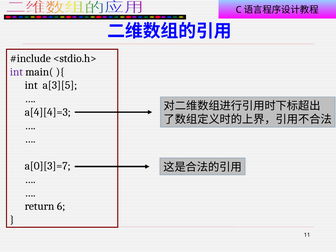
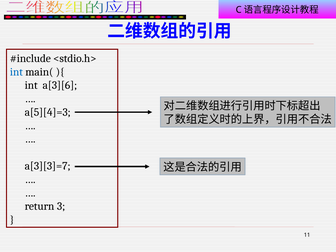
int at (16, 72) colour: purple -> blue
a[3][5: a[3][5 -> a[3][6
a[4][4]=3: a[4][4]=3 -> a[5][4]=3
a[0][3]=7: a[0][3]=7 -> a[3][3]=7
6: 6 -> 3
